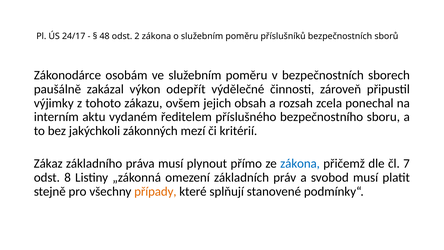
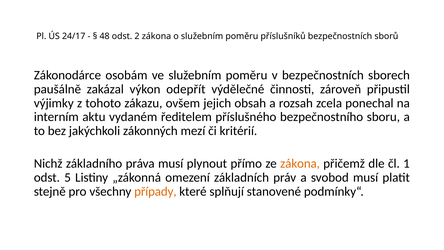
Zákaz: Zákaz -> Nichž
zákona at (300, 163) colour: blue -> orange
7: 7 -> 1
8: 8 -> 5
